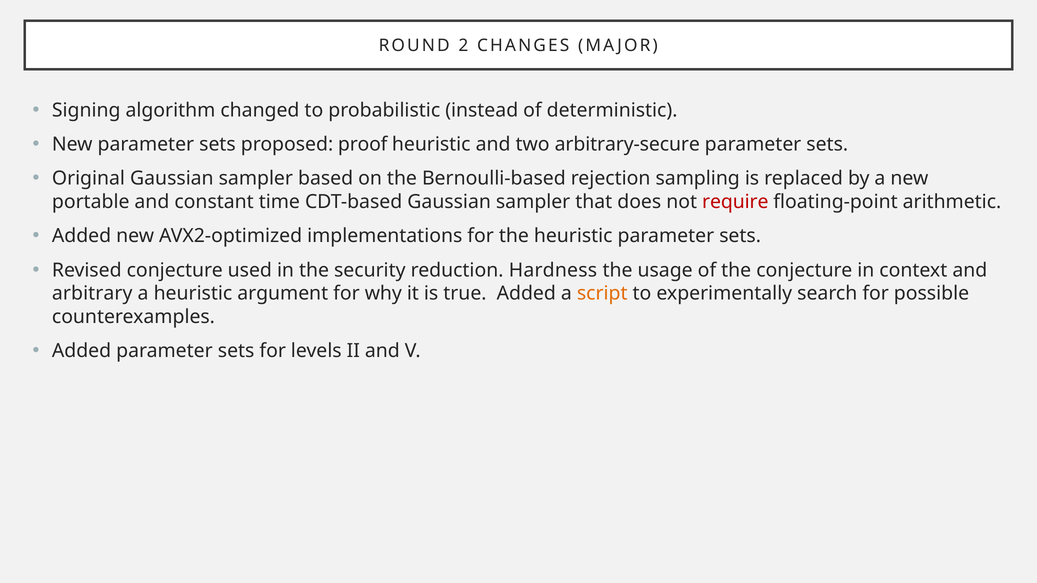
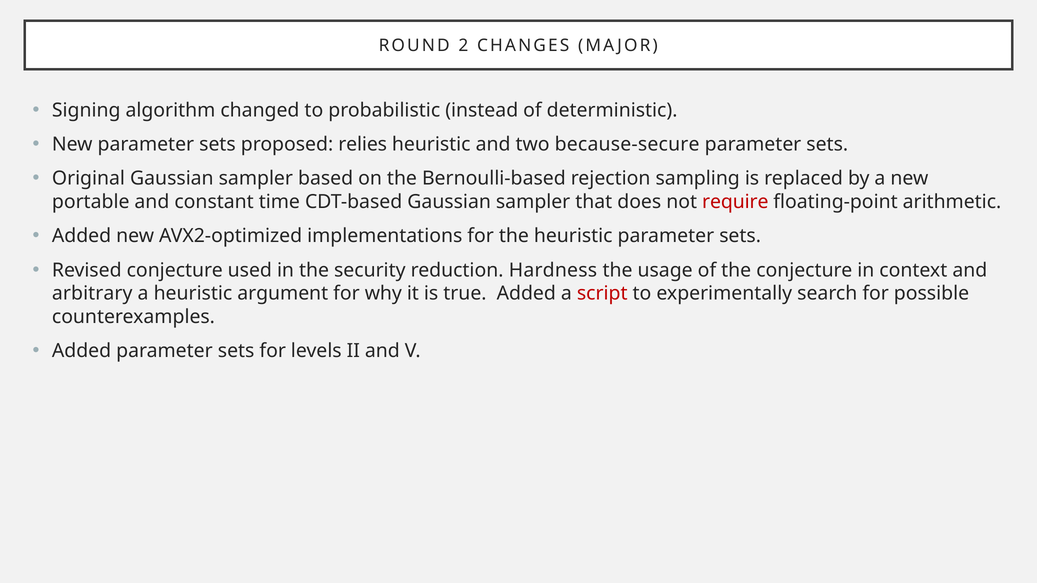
proof: proof -> relies
arbitrary-secure: arbitrary-secure -> because-secure
script colour: orange -> red
